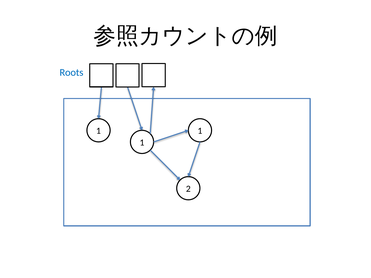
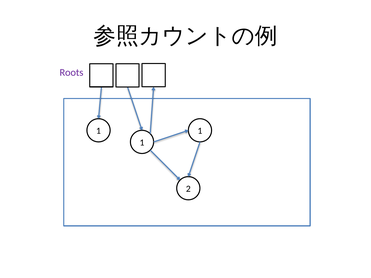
Roots colour: blue -> purple
